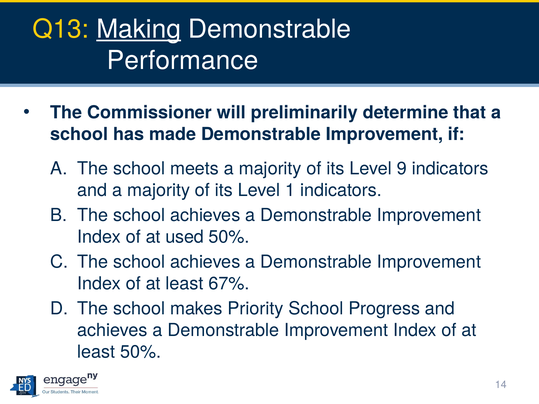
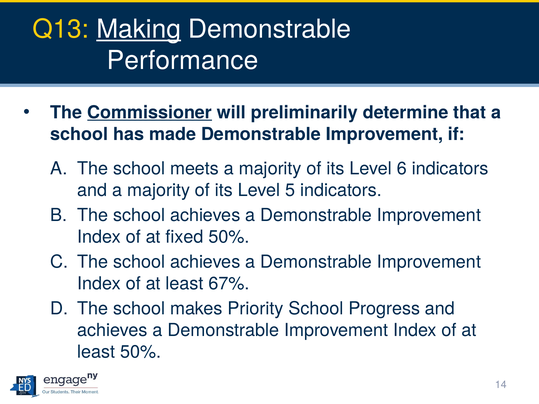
Commissioner underline: none -> present
9: 9 -> 6
1: 1 -> 5
used: used -> fixed
